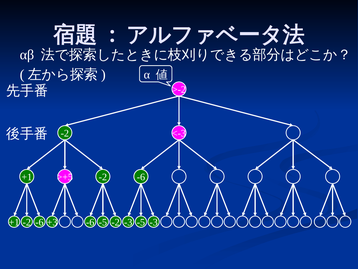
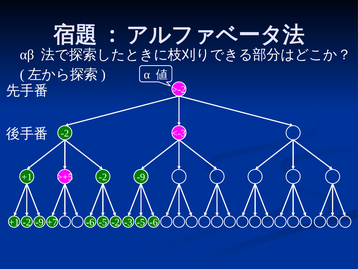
-6 at (141, 177): -6 -> -9
-2 -6: -6 -> -9
+3: +3 -> +7
-5 -3: -3 -> -6
